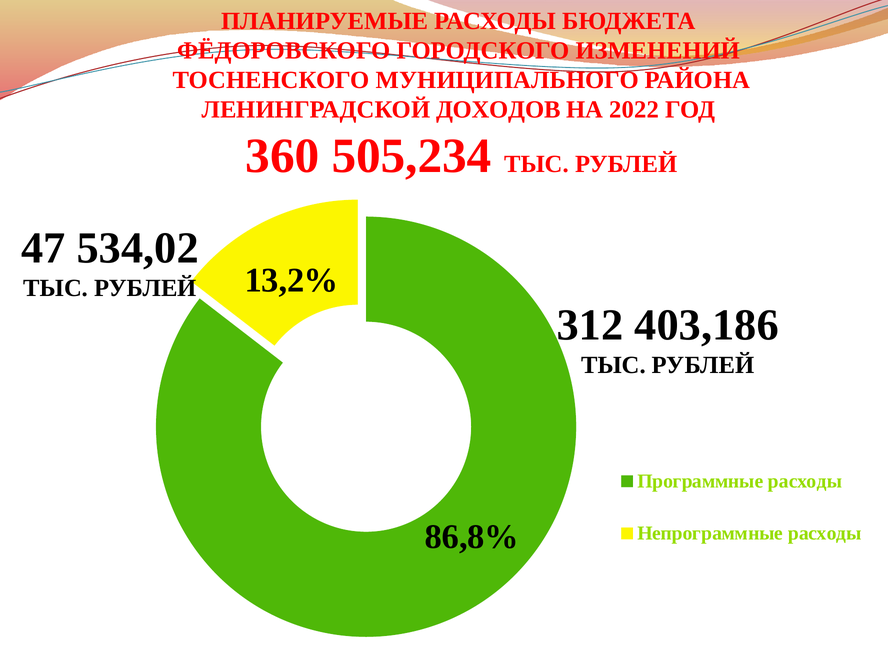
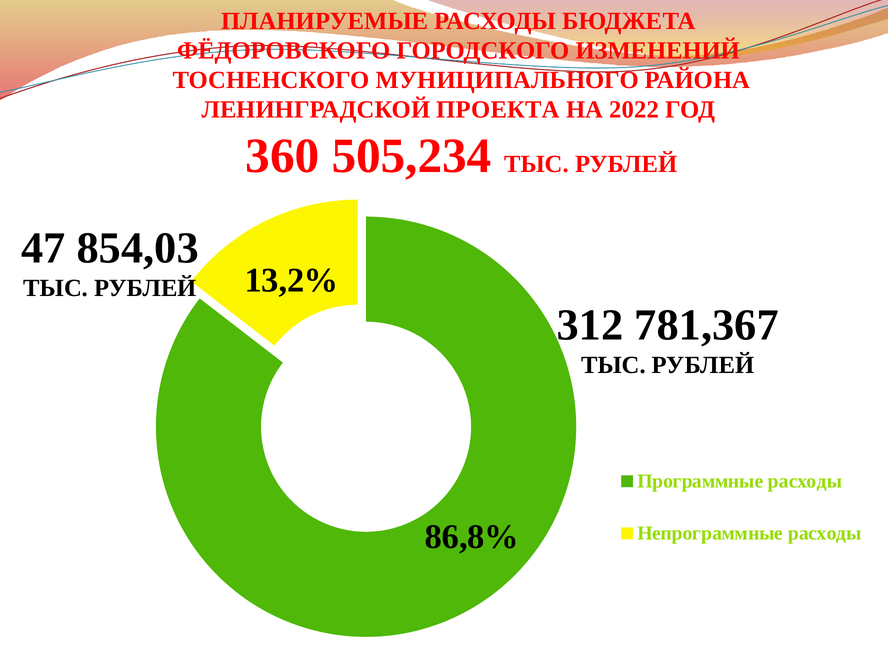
ДОХОДОВ: ДОХОДОВ -> ПРОЕКТА
534,02: 534,02 -> 854,03
403,186: 403,186 -> 781,367
